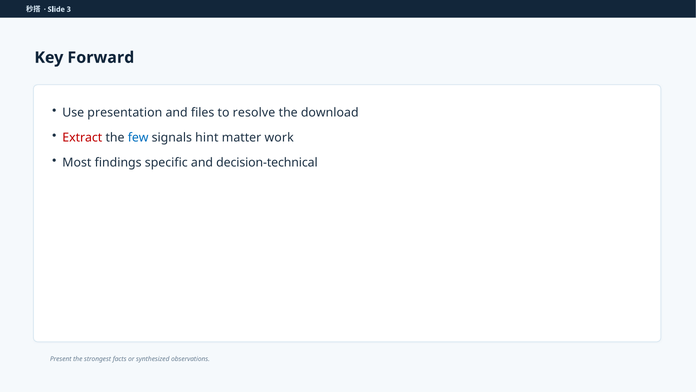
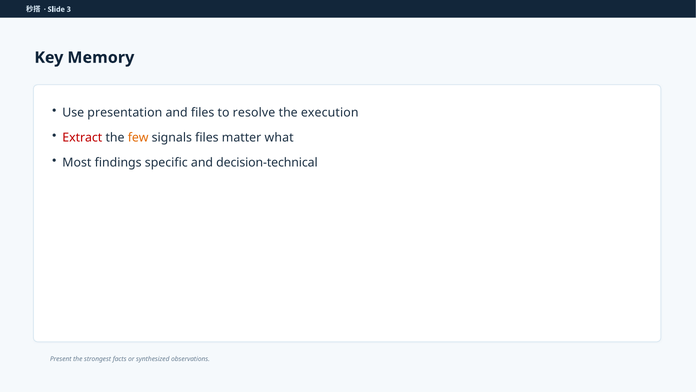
Forward: Forward -> Memory
download: download -> execution
few colour: blue -> orange
signals hint: hint -> files
work: work -> what
